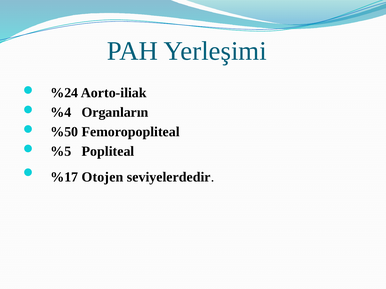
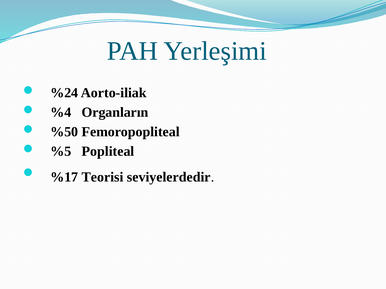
Otojen: Otojen -> Teorisi
